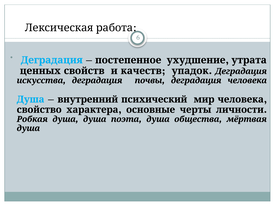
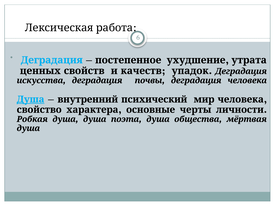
Душа at (31, 99) underline: none -> present
